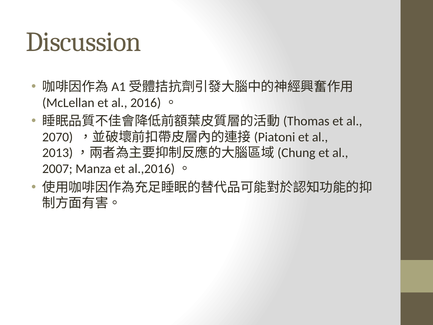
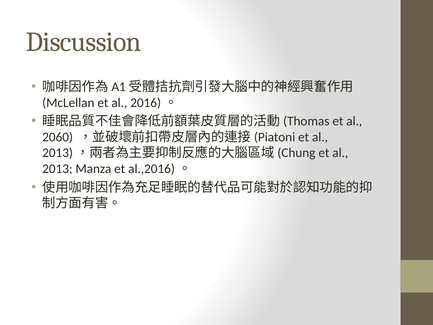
2070: 2070 -> 2060
2007: 2007 -> 2013
